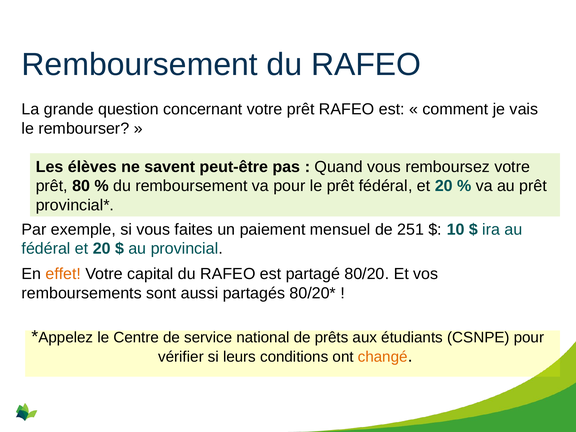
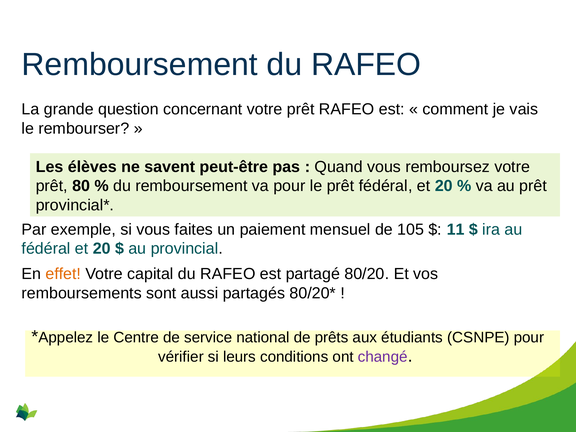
251: 251 -> 105
10: 10 -> 11
changé colour: orange -> purple
